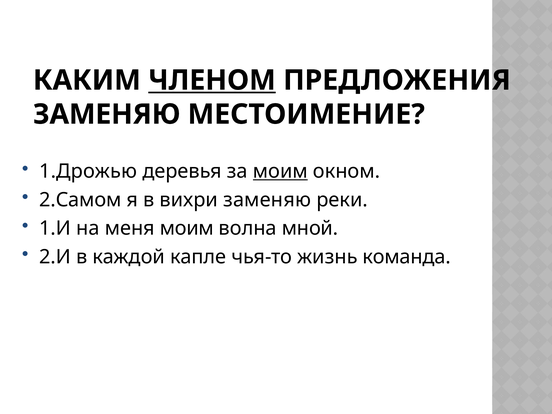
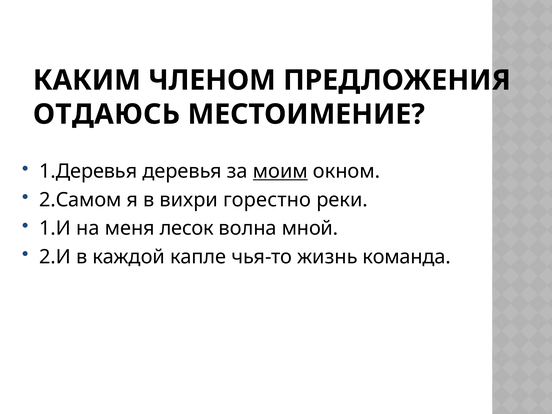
ЧЛЕНОМ underline: present -> none
ЗАМЕНЯЮ at (107, 114): ЗАМЕНЯЮ -> ОТДАЮСЬ
1.Дрожью: 1.Дрожью -> 1.Деревья
вихри заменяю: заменяю -> горестно
меня моим: моим -> лесок
